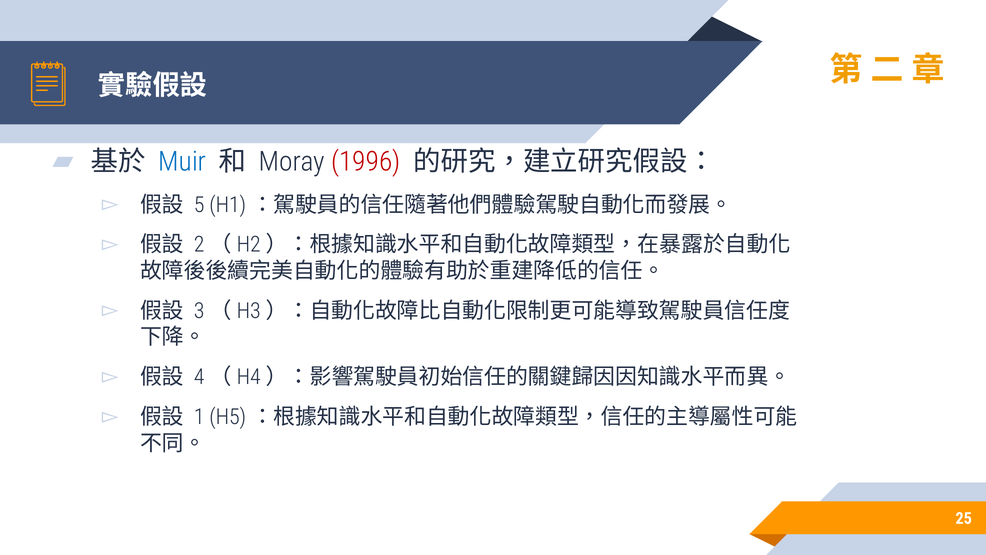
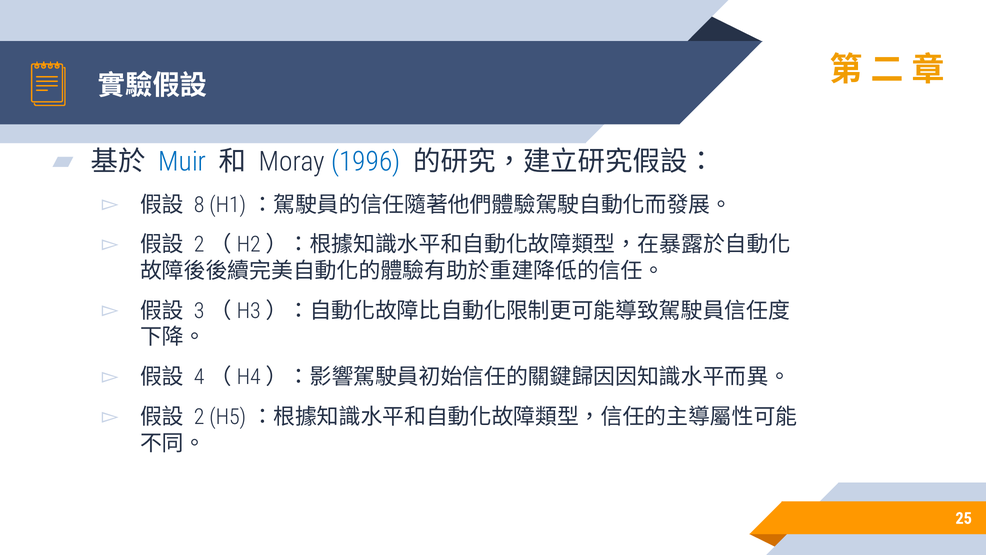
1996 colour: red -> blue
5: 5 -> 8
1: 1 -> 2
